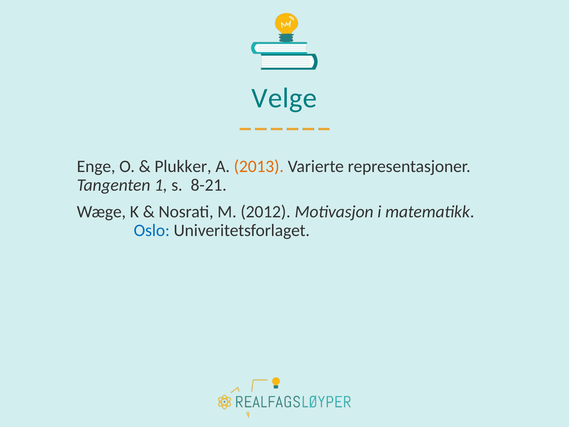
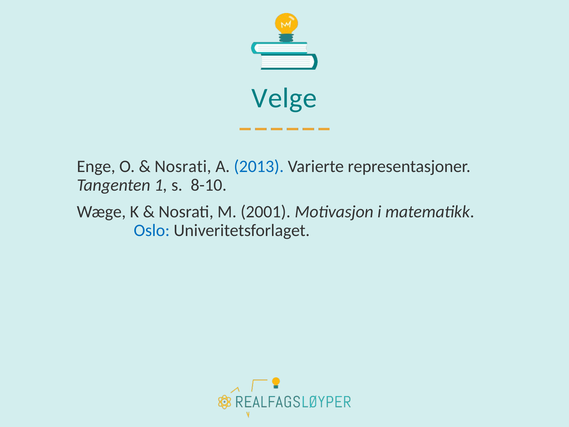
Plukker at (183, 166): Plukker -> Nosrati
2013 colour: orange -> blue
8-21: 8-21 -> 8-10
2012: 2012 -> 2001
